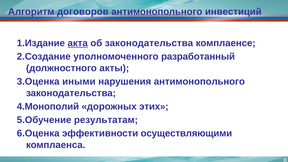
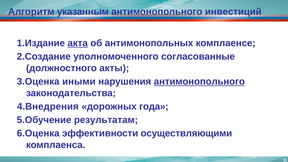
договоров: договоров -> указанным
об законодательства: законодательства -> антимонопольных
разработанный: разработанный -> согласованные
антимонопольного at (199, 82) underline: none -> present
4.Монополий: 4.Монополий -> 4.Внедрения
этих: этих -> года
